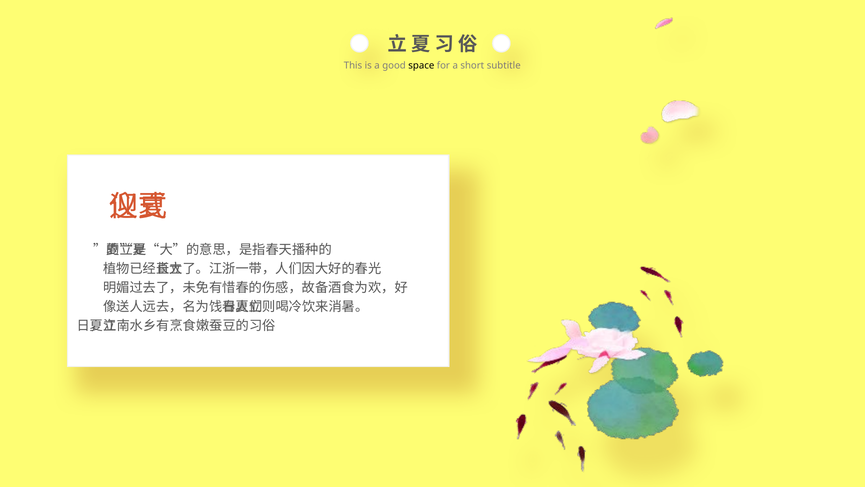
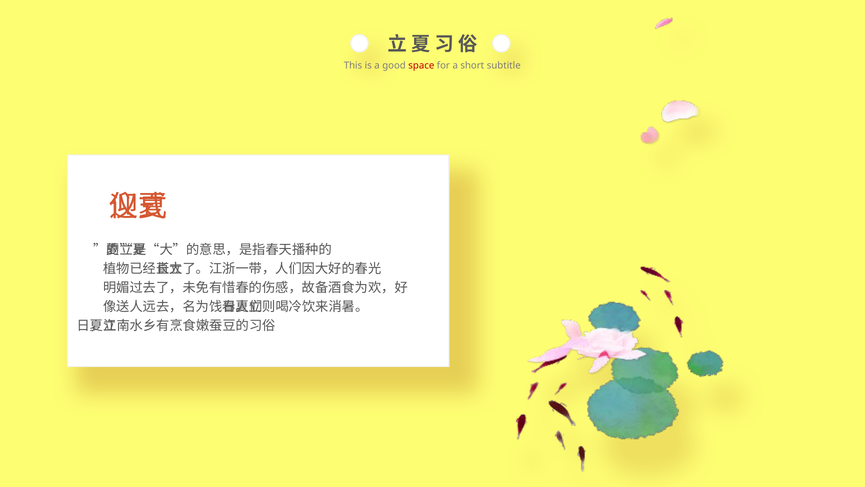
space colour: black -> red
